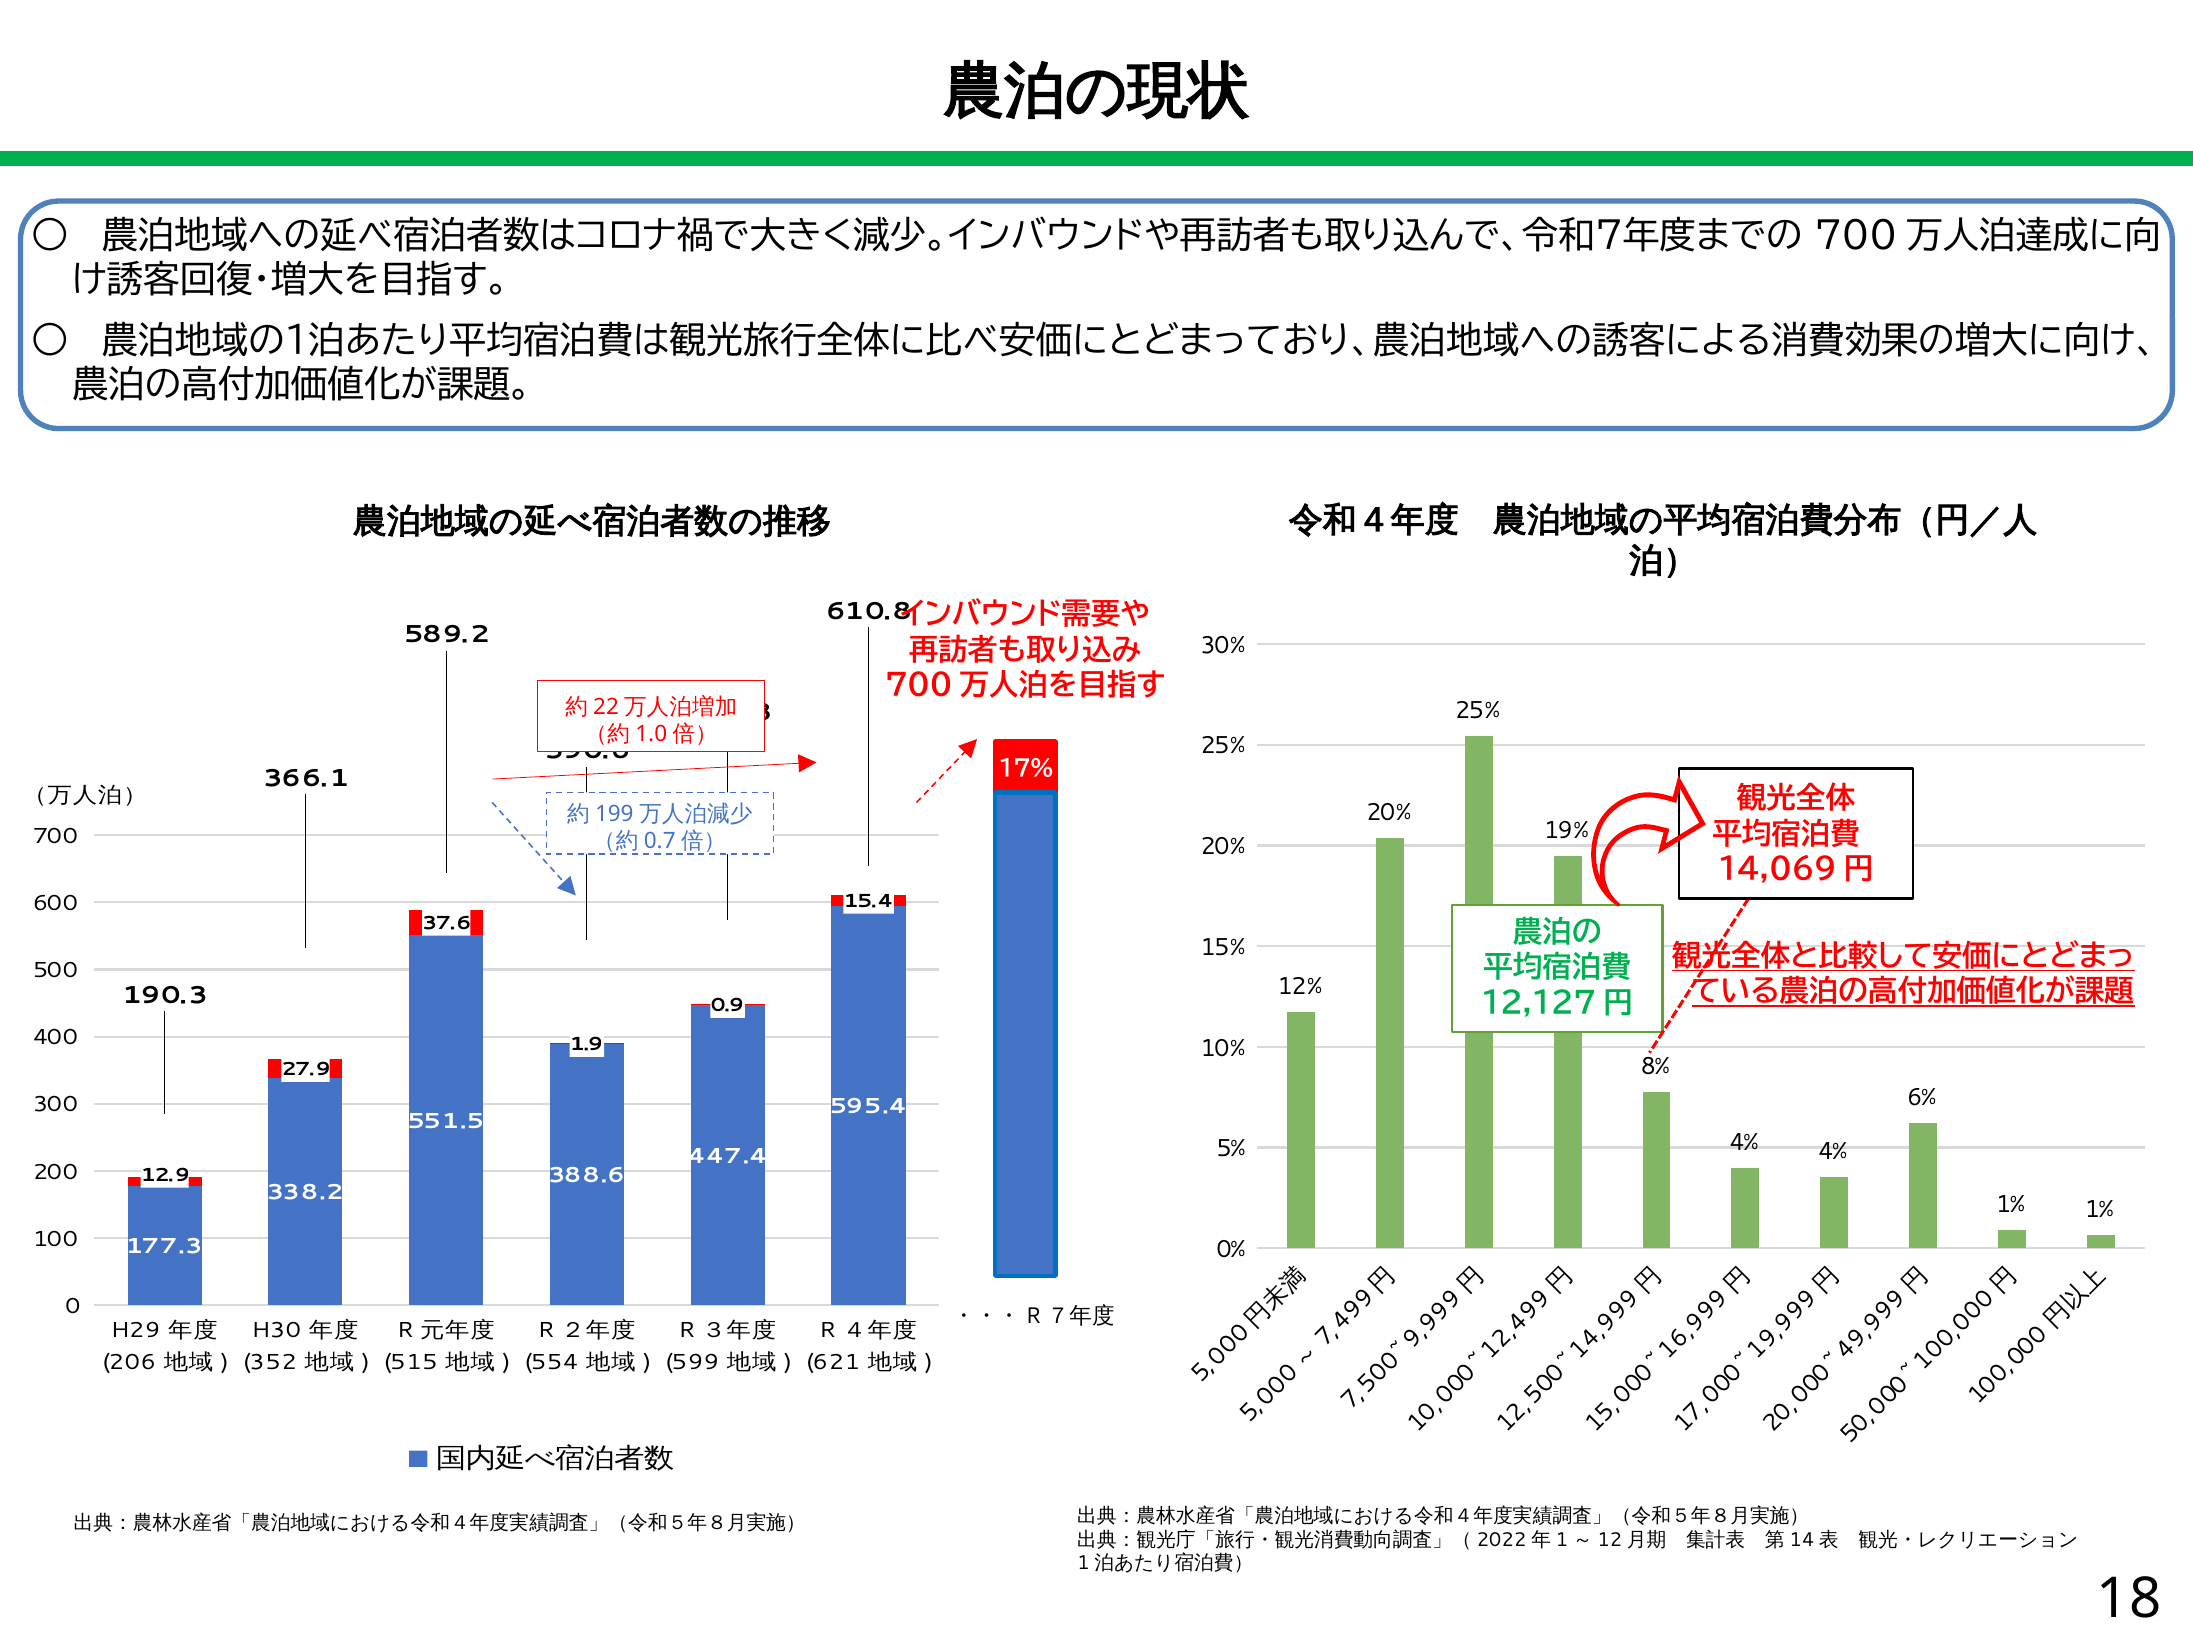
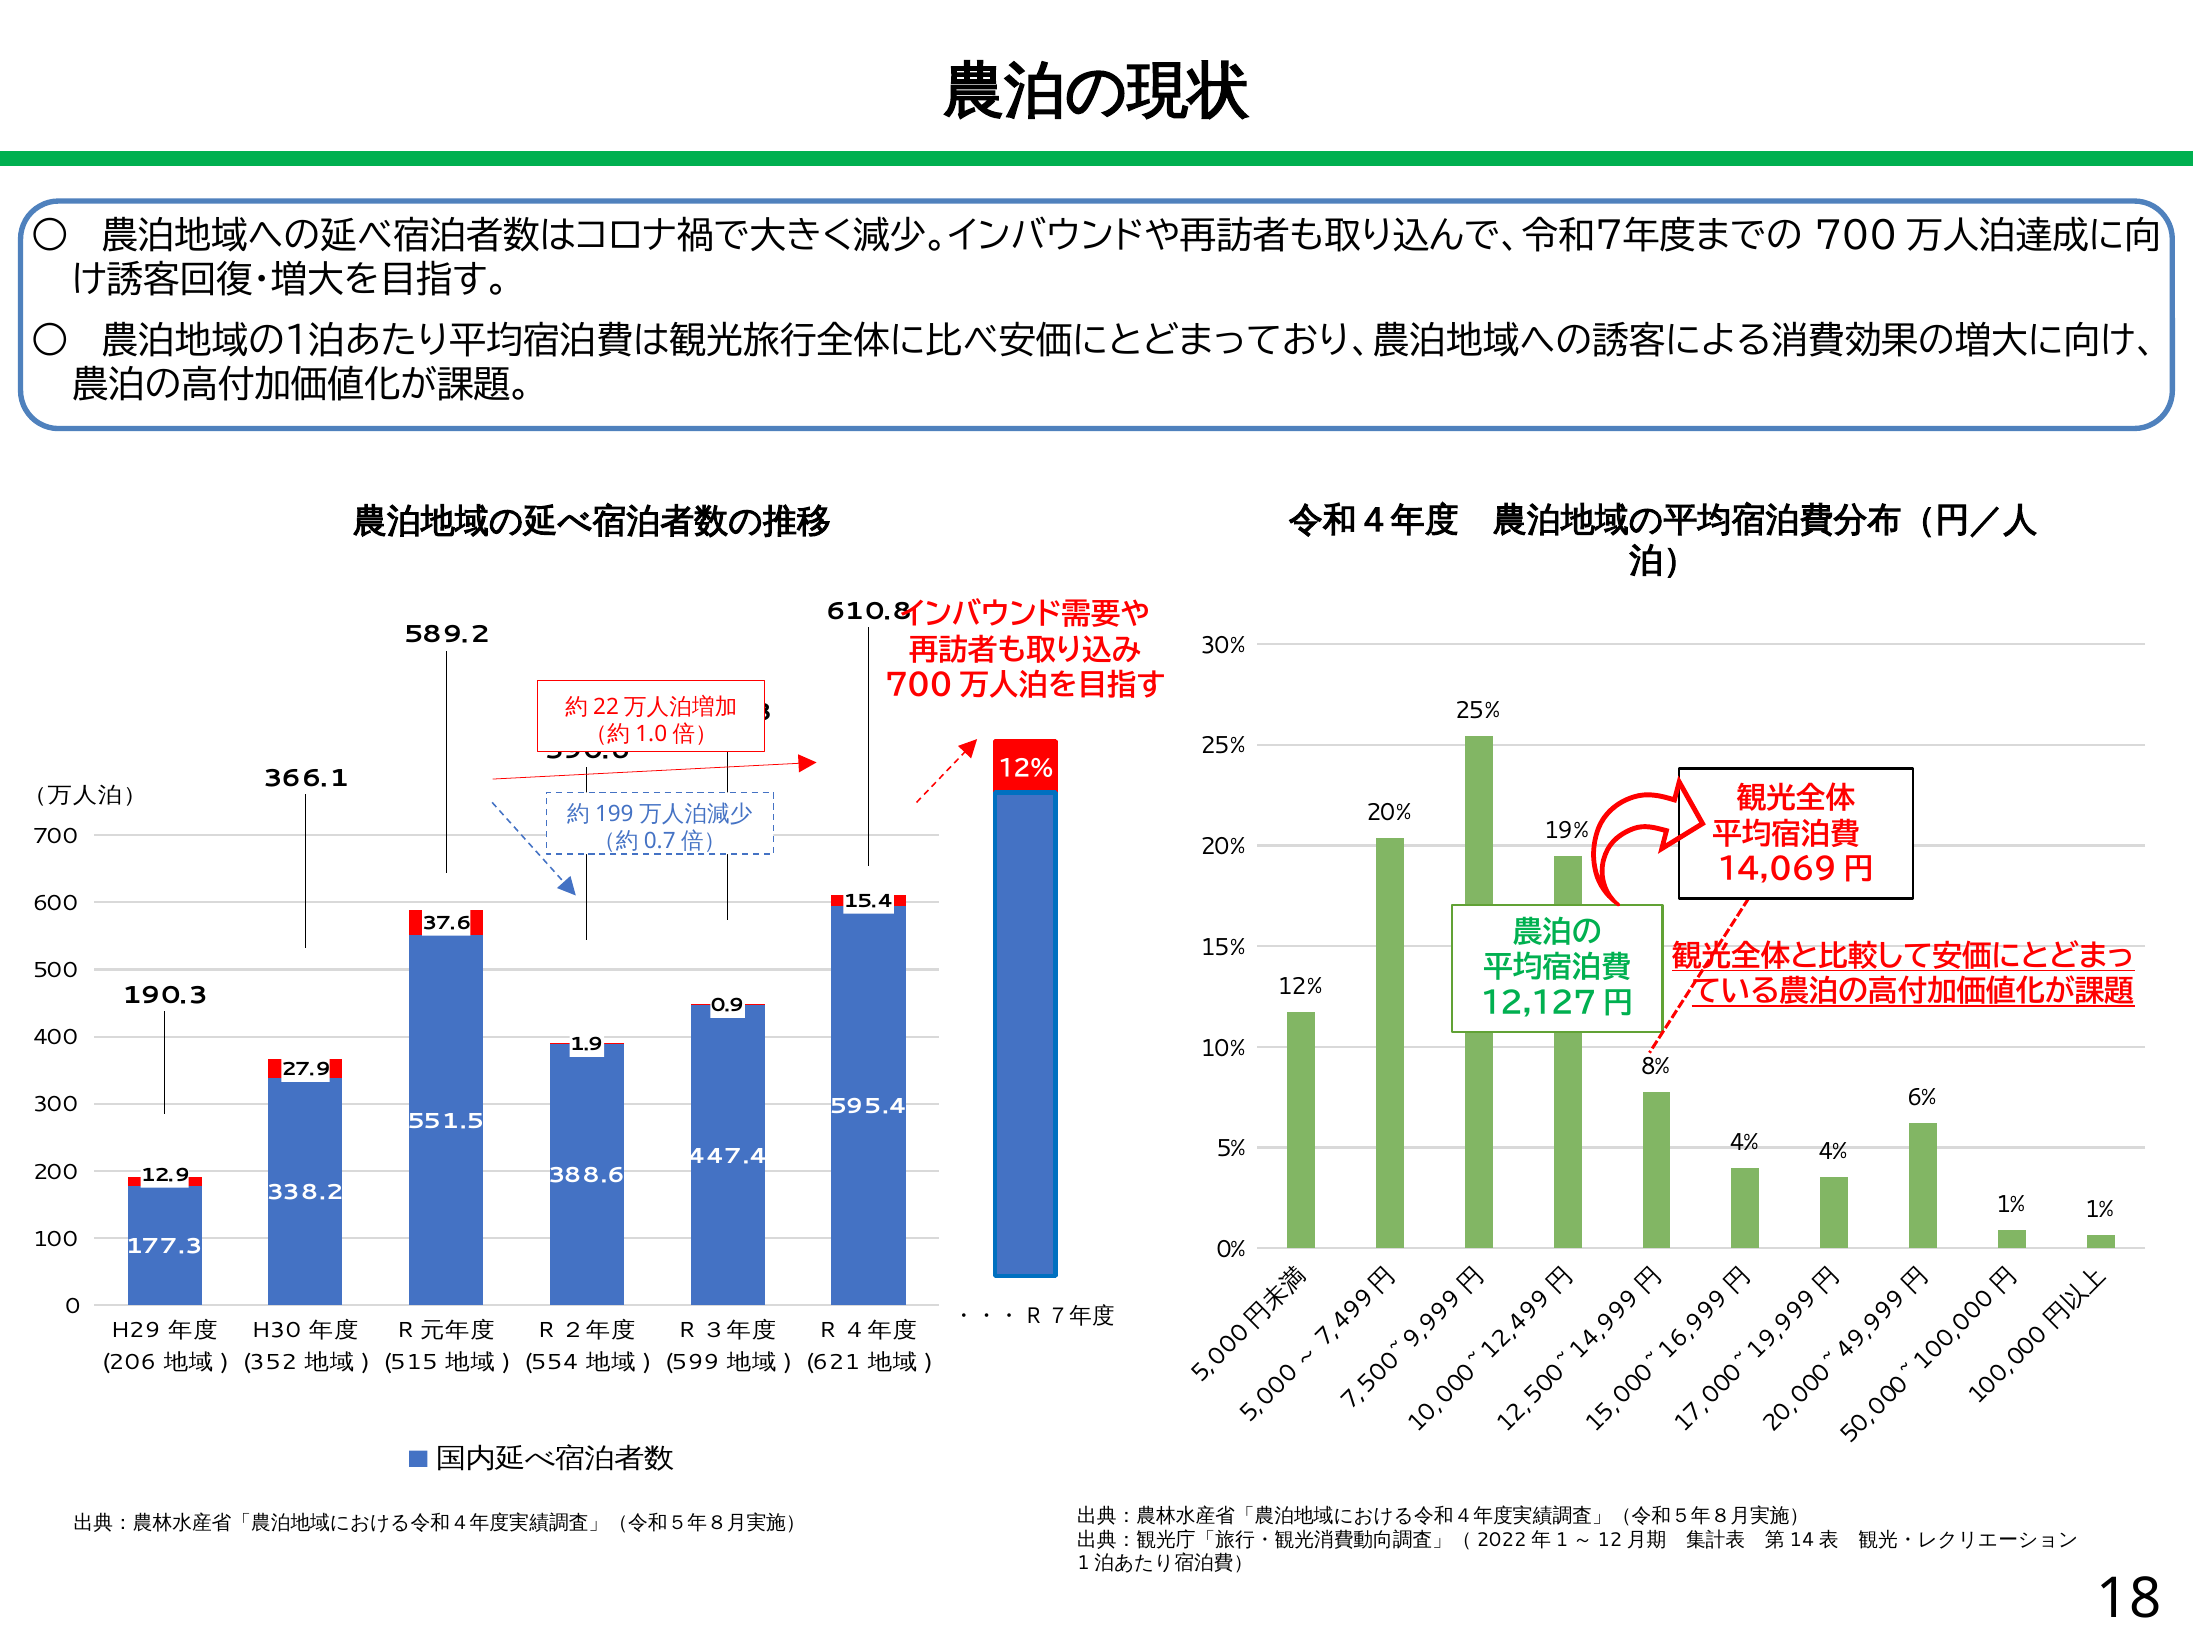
17% at (1026, 769): 17% -> 12%
